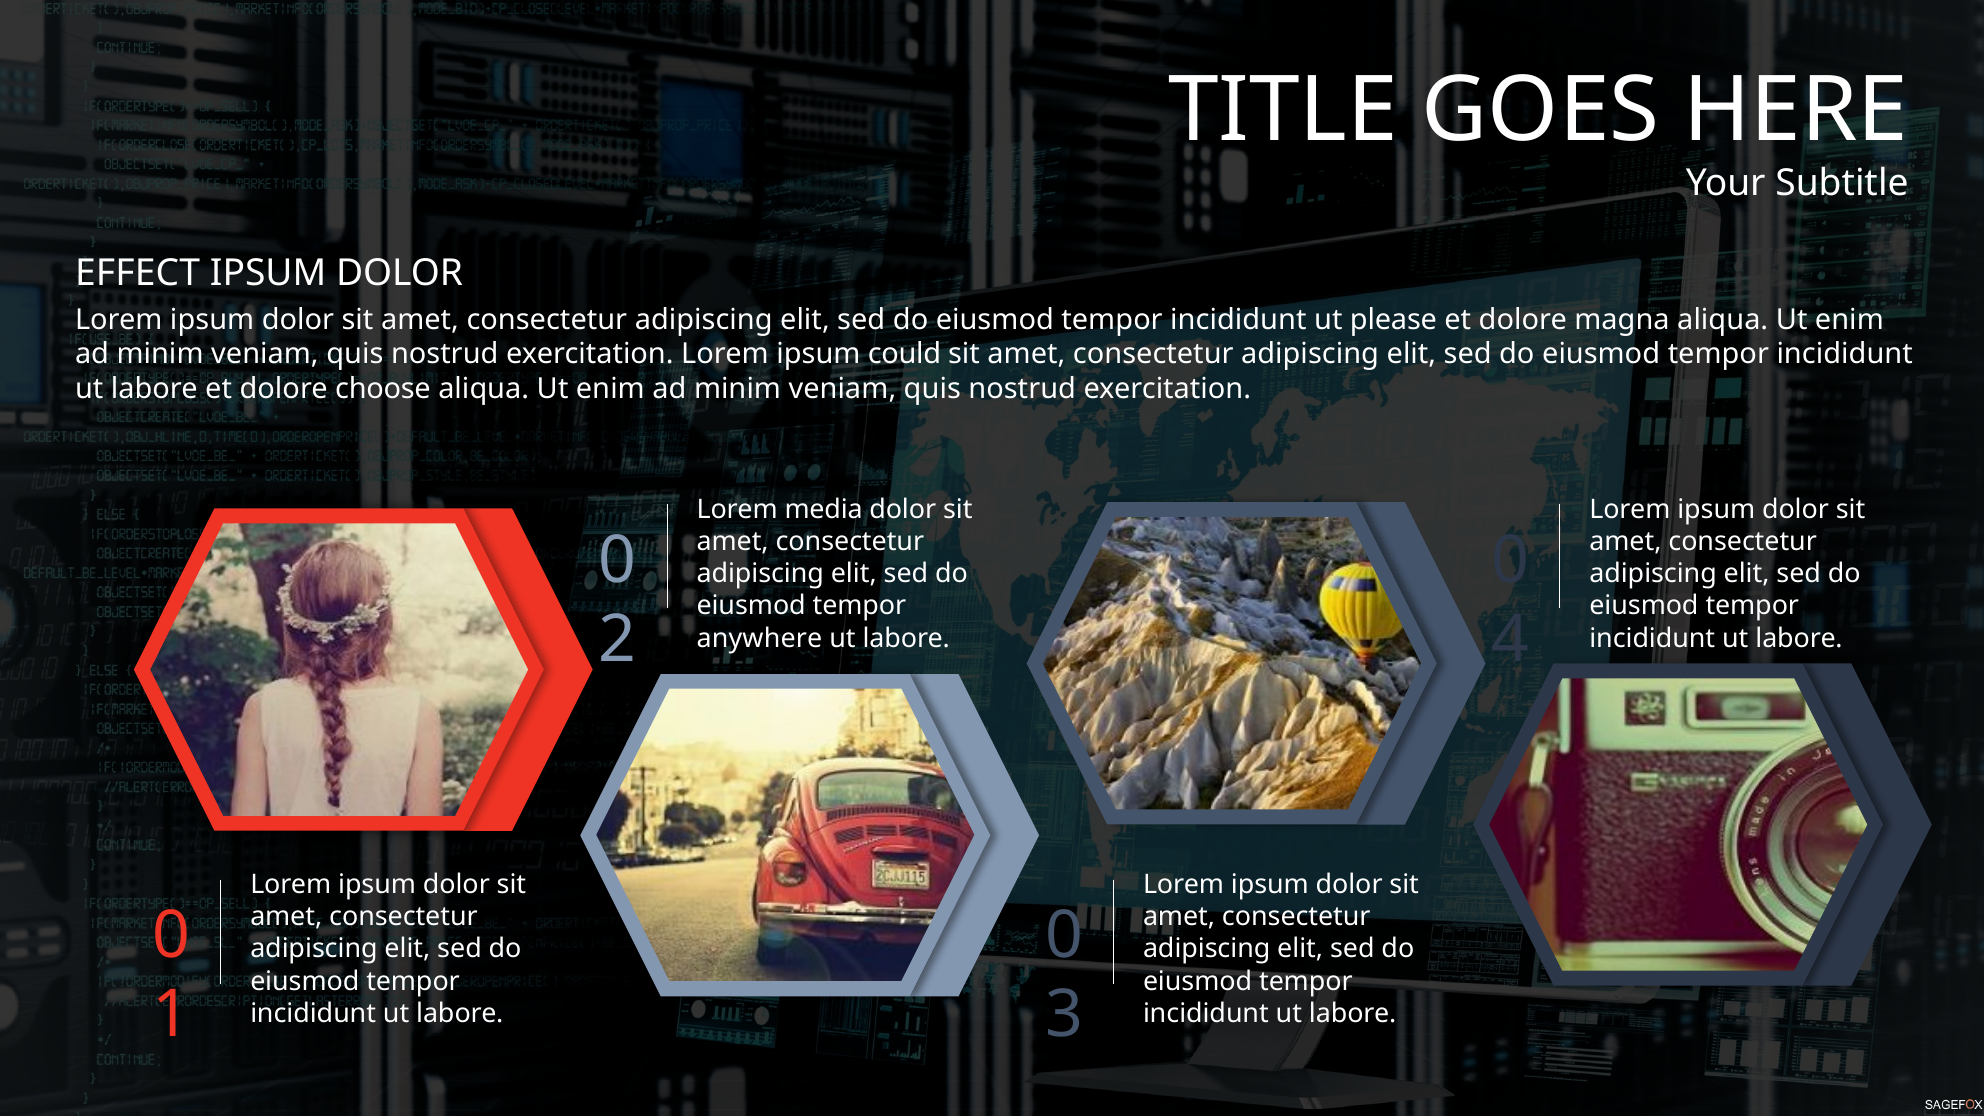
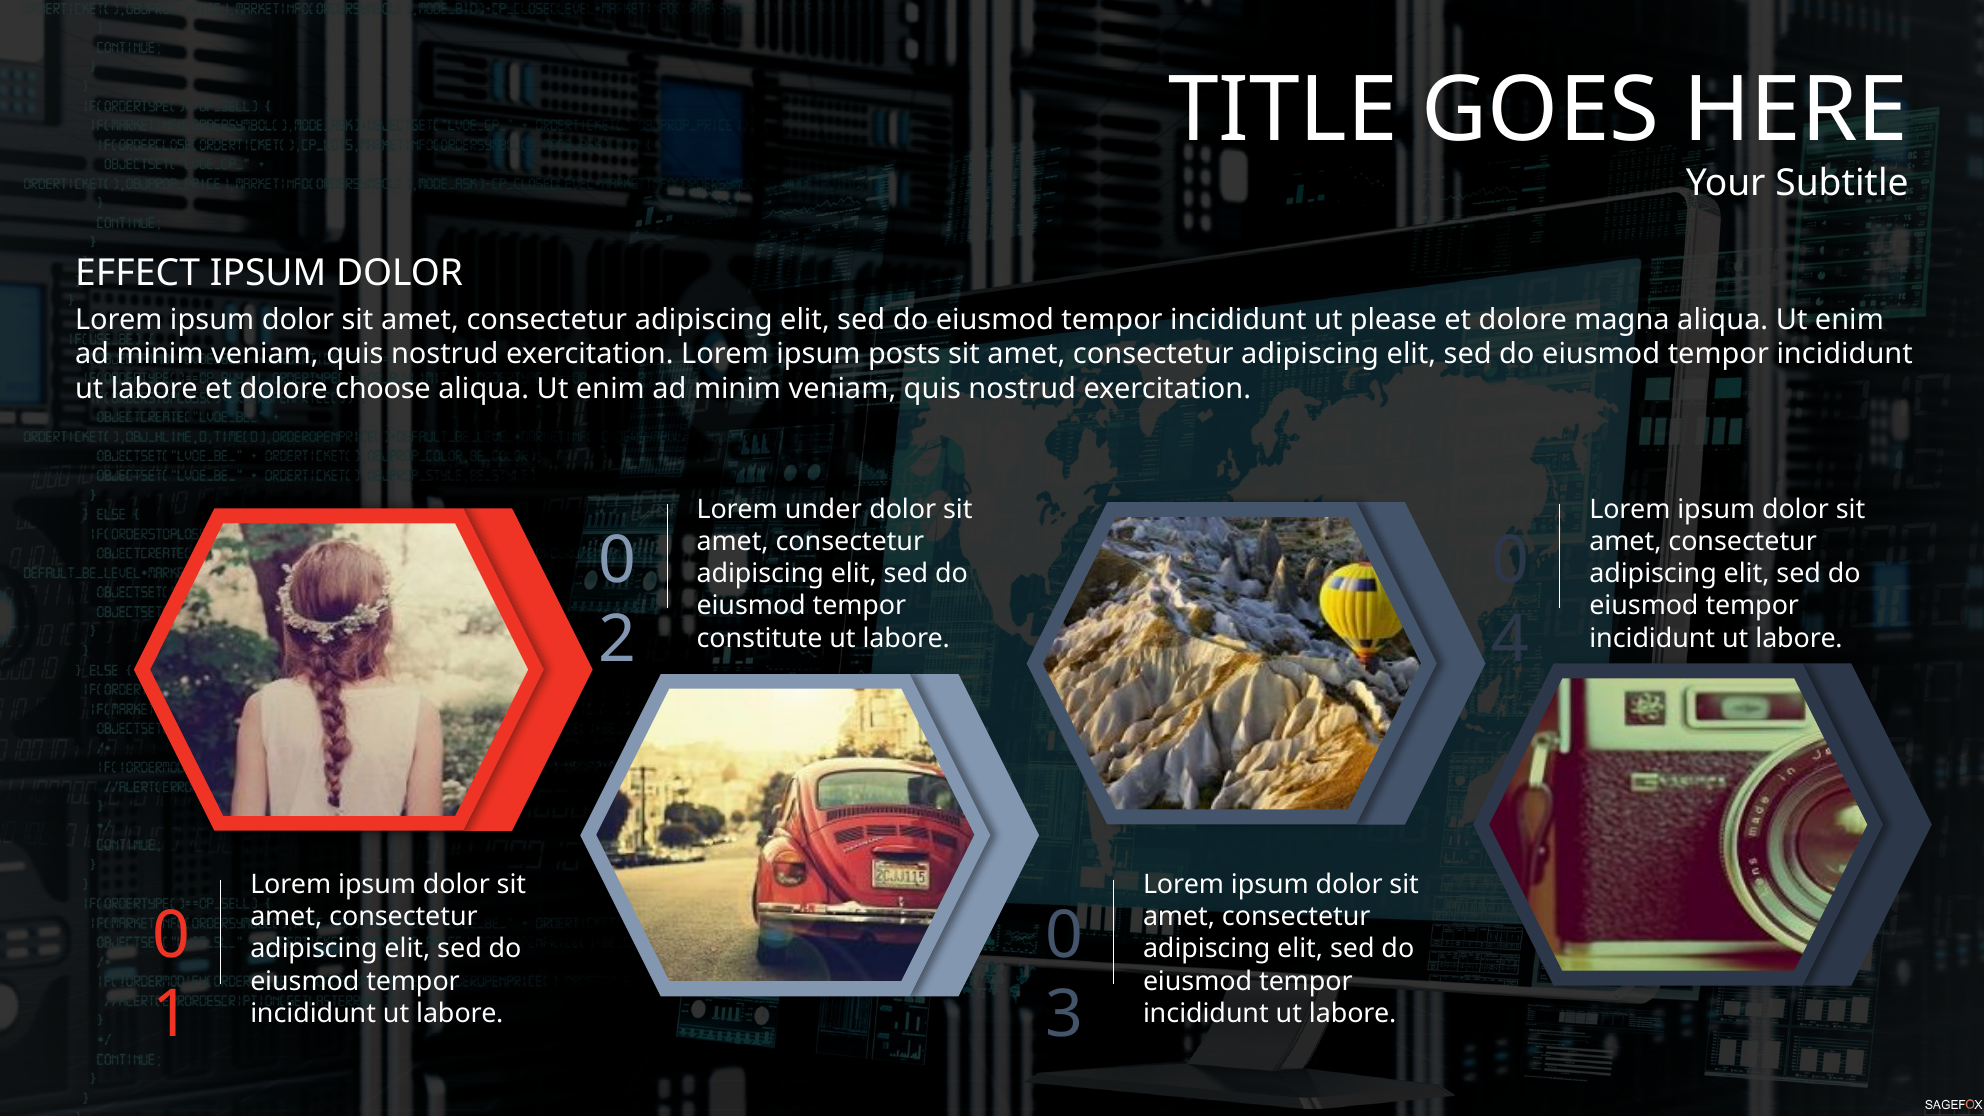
could: could -> posts
media: media -> under
anywhere: anywhere -> constitute
